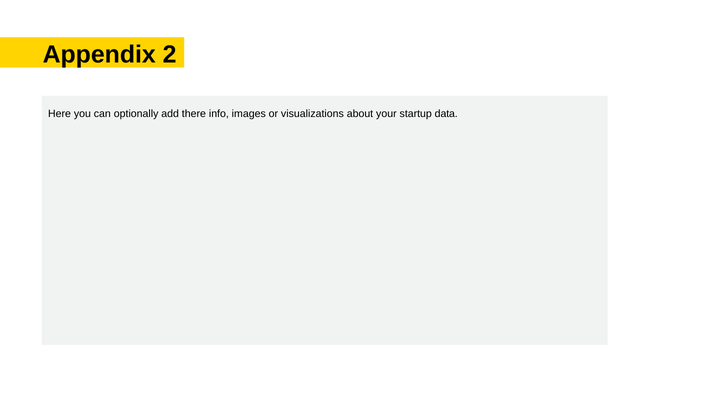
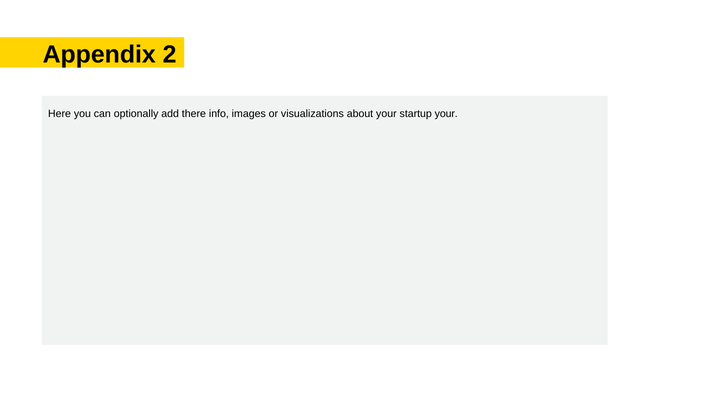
startup data: data -> your
